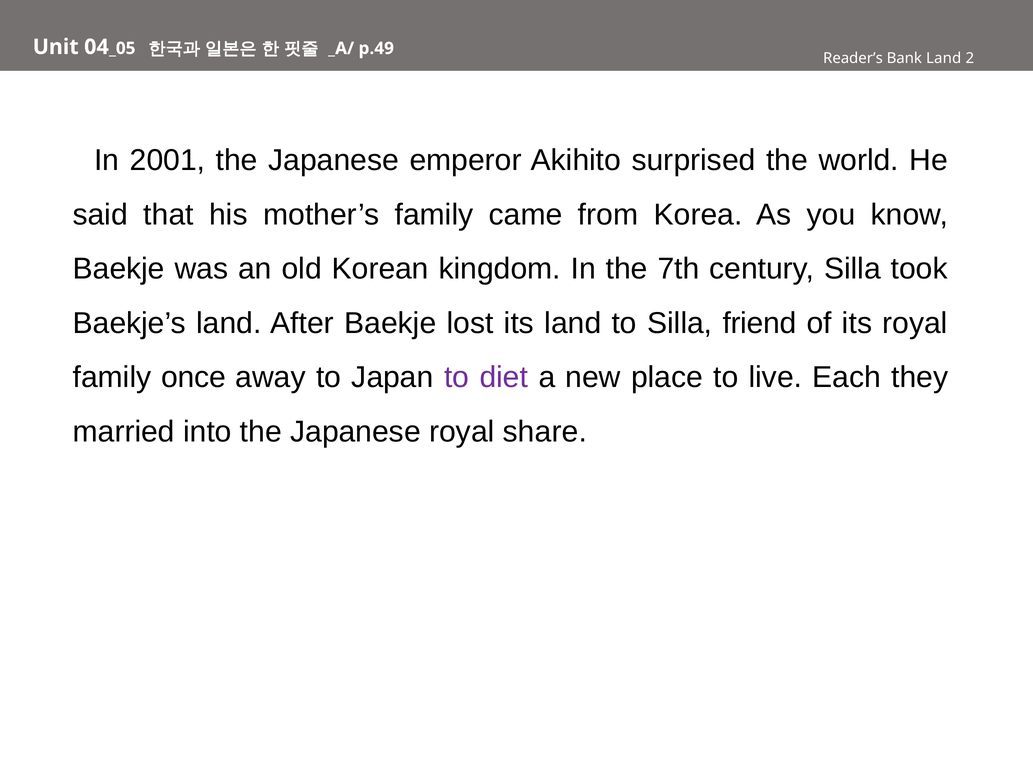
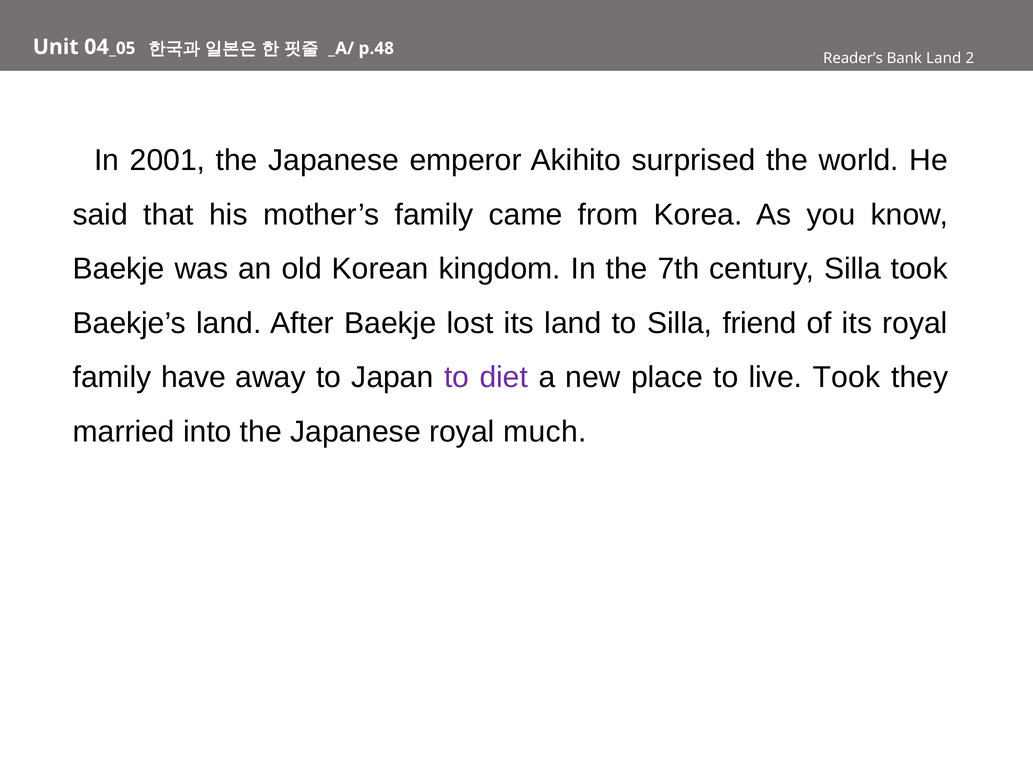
p.49: p.49 -> p.48
once: once -> have
live Each: Each -> Took
share: share -> much
